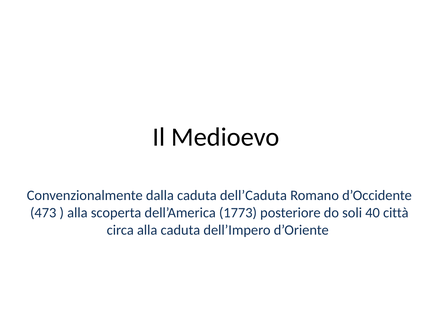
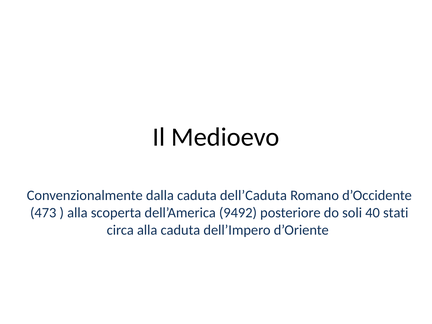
1773: 1773 -> 9492
città: città -> stati
